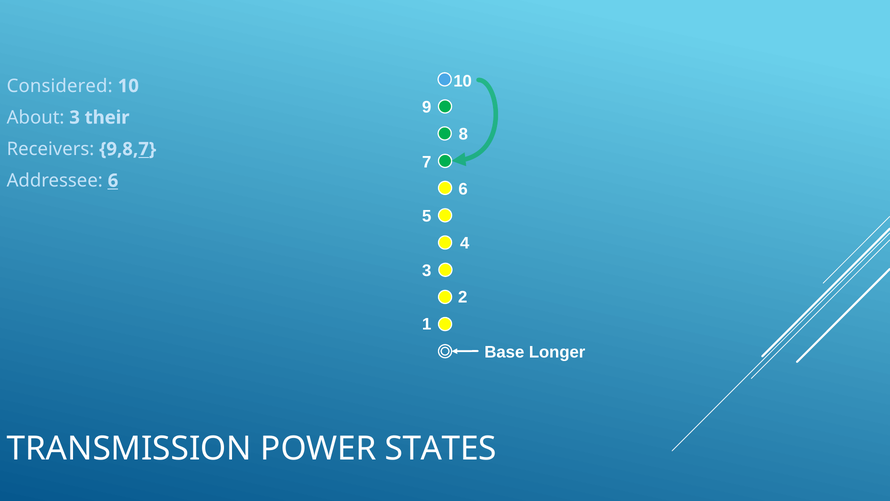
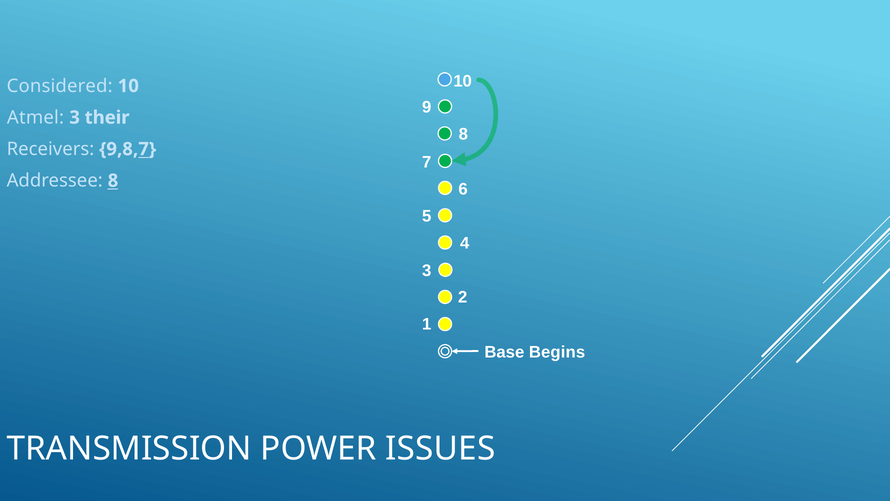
About: About -> Atmel
Addressee 6: 6 -> 8
Longer: Longer -> Begins
STATES: STATES -> ISSUES
